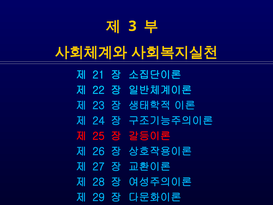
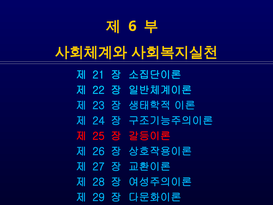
3: 3 -> 6
